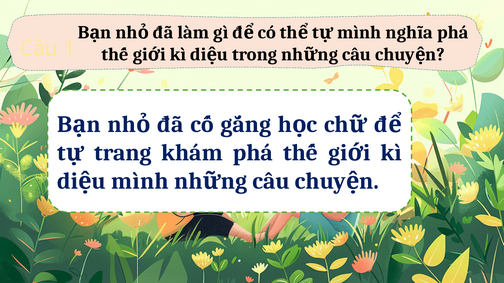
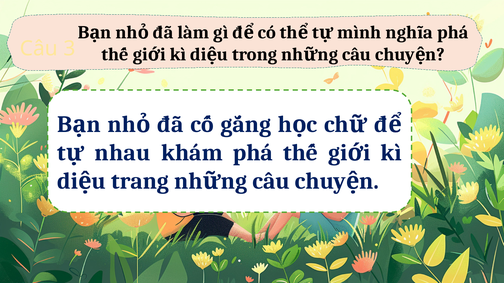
1: 1 -> 3
trang: trang -> nhau
mình at (140, 181): mình -> trang
